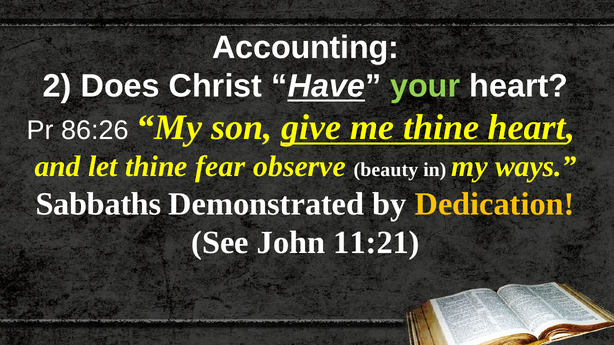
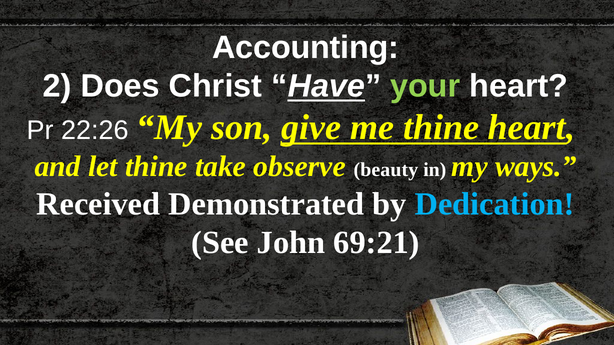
86:26: 86:26 -> 22:26
fear: fear -> take
Sabbaths: Sabbaths -> Received
Dedication colour: yellow -> light blue
11:21: 11:21 -> 69:21
